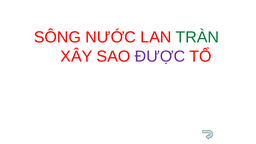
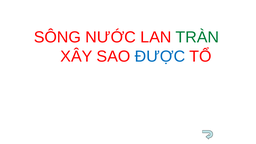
ĐƯỢC colour: purple -> blue
